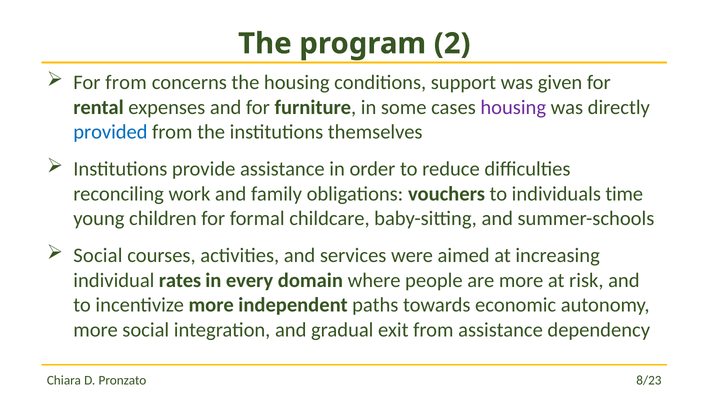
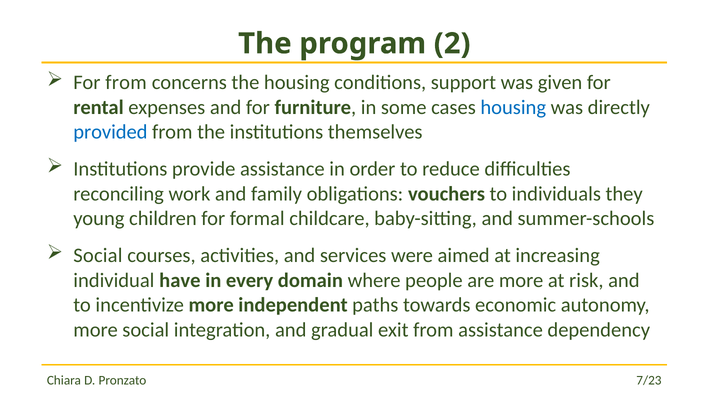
housing at (513, 107) colour: purple -> blue
time: time -> they
rates: rates -> have
8/23: 8/23 -> 7/23
